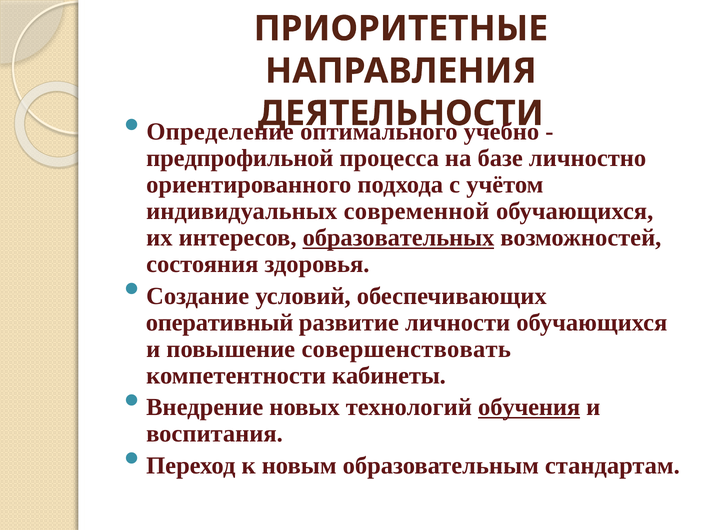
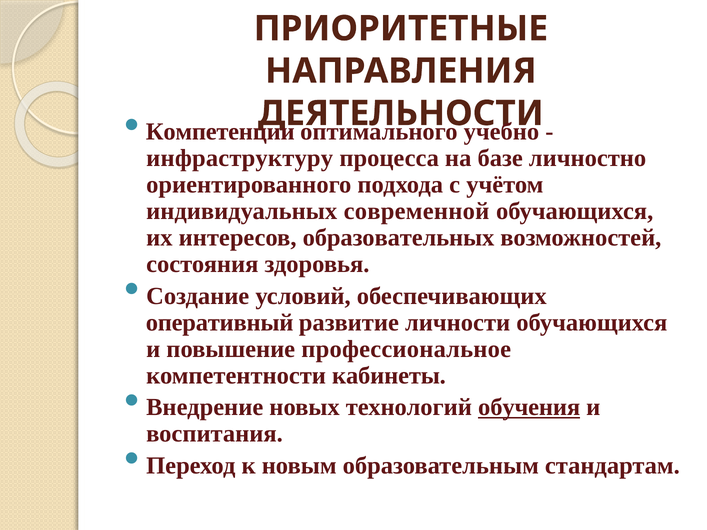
Определение: Определение -> Компетенции
предпрофильной: предпрофильной -> инфраструктуру
образовательных underline: present -> none
совершенствовать: совершенствовать -> профессиональное
